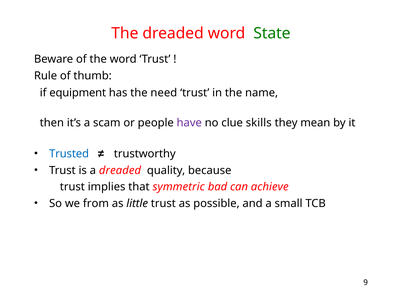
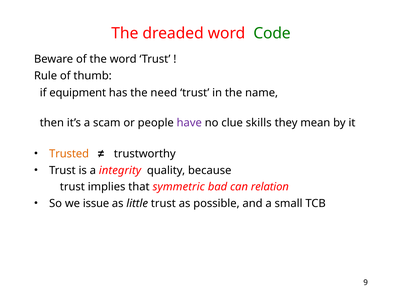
State: State -> Code
Trusted colour: blue -> orange
a dreaded: dreaded -> integrity
achieve: achieve -> relation
from: from -> issue
